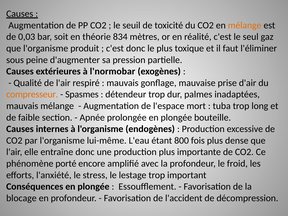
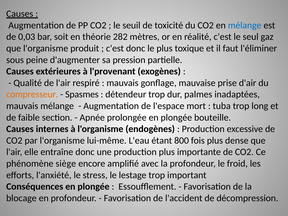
mélange at (245, 25) colour: orange -> blue
834: 834 -> 282
l'normobar: l'normobar -> l'provenant
porté: porté -> siège
